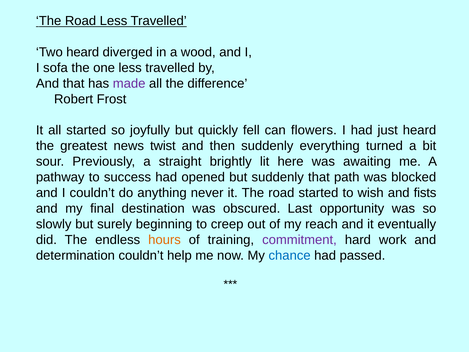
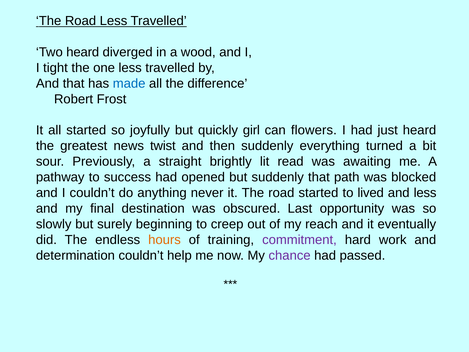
sofa: sofa -> tight
made colour: purple -> blue
fell: fell -> girl
here: here -> read
wish: wish -> lived
and fists: fists -> less
chance colour: blue -> purple
